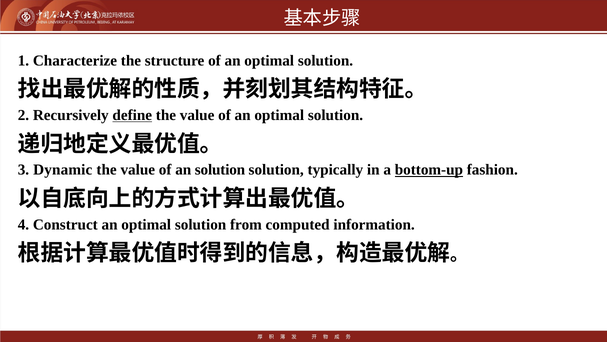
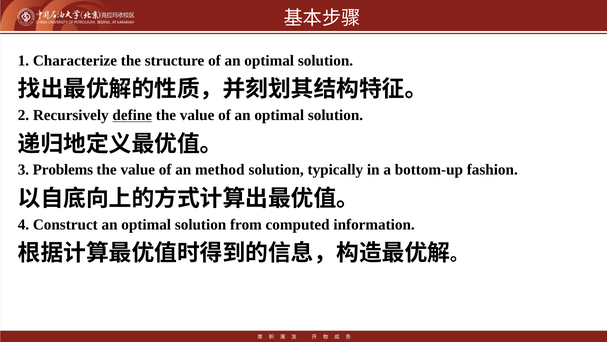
Dynamic: Dynamic -> Problems
an solution: solution -> method
bottom-up underline: present -> none
